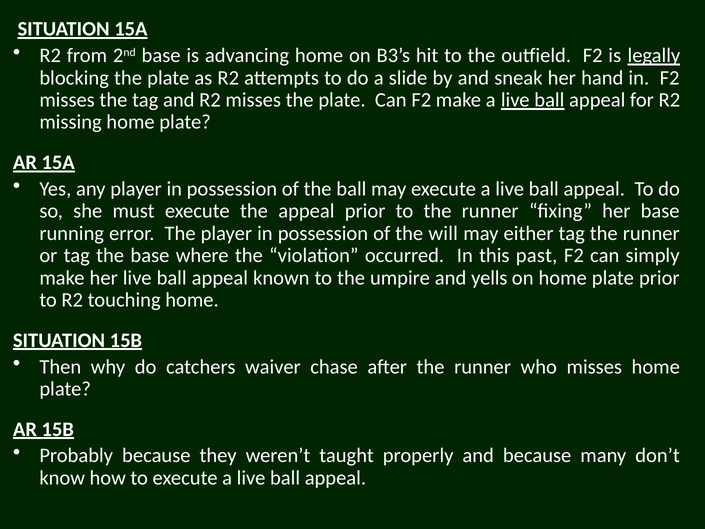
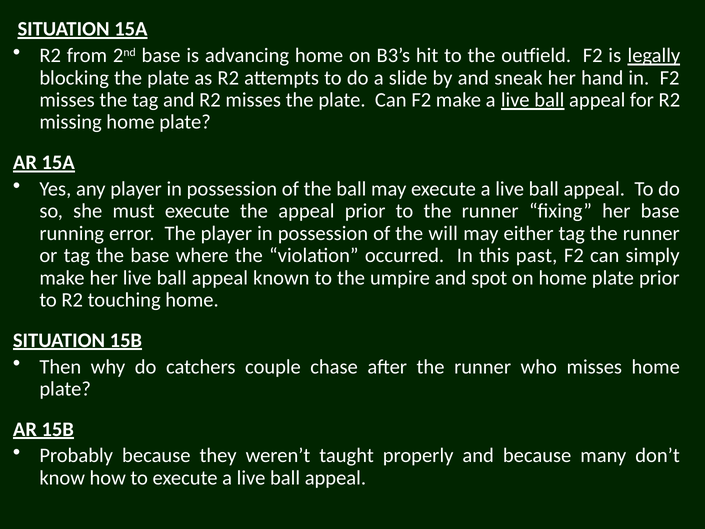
yells: yells -> spot
waiver: waiver -> couple
